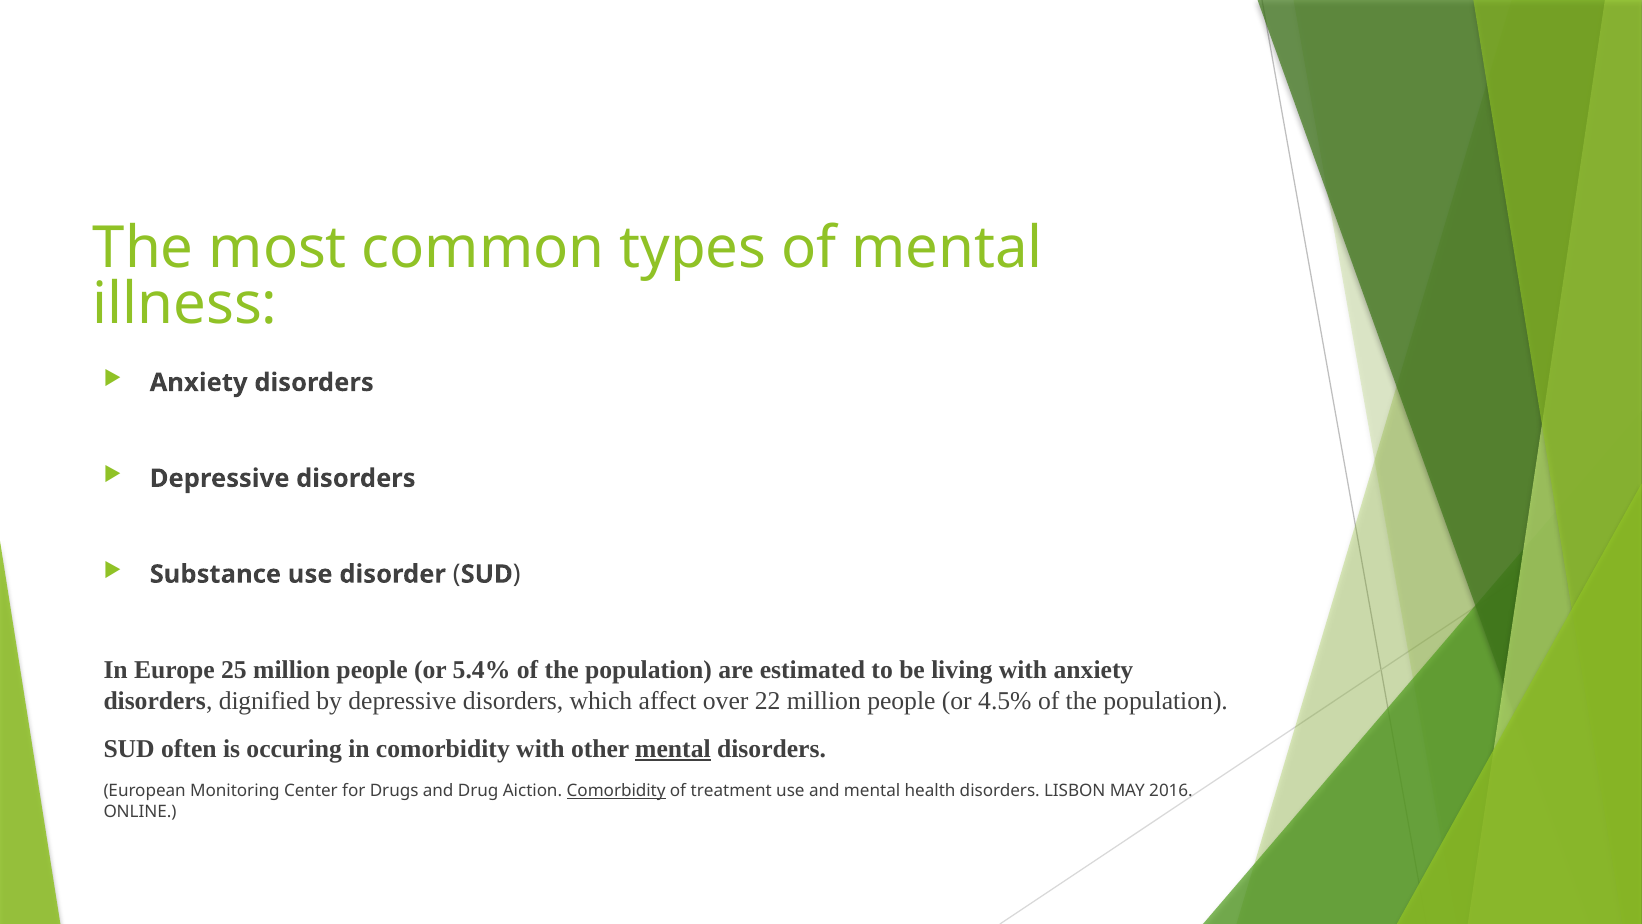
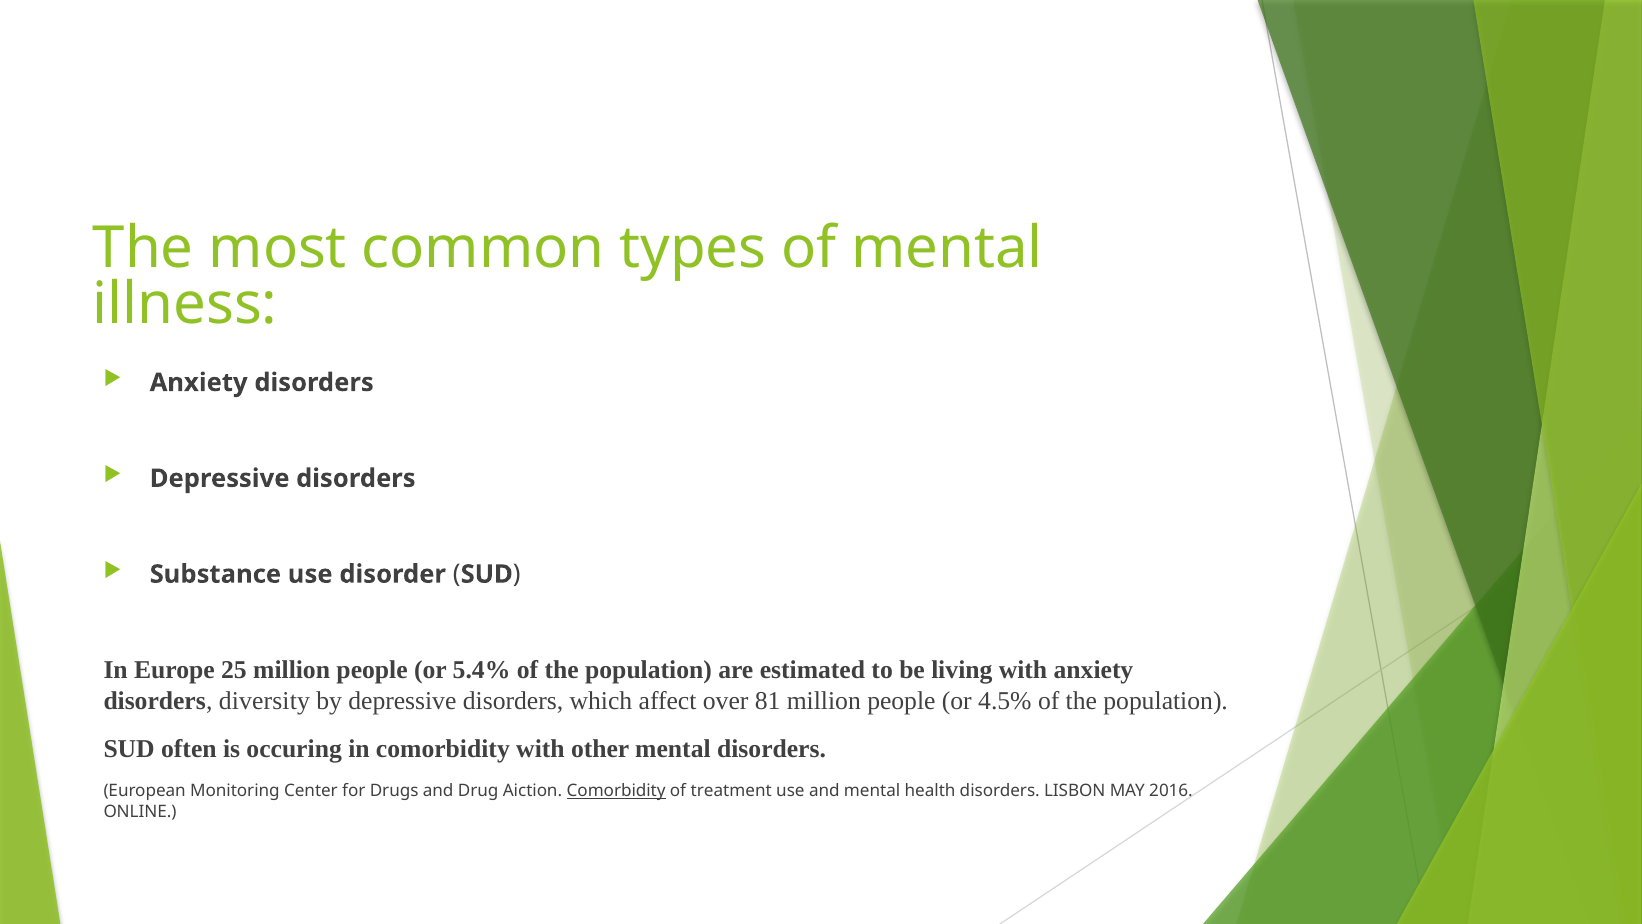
dignified: dignified -> diversity
22: 22 -> 81
mental at (673, 749) underline: present -> none
